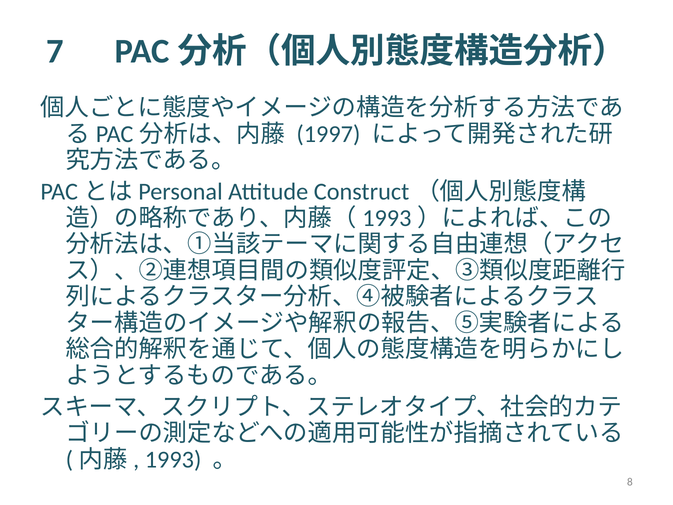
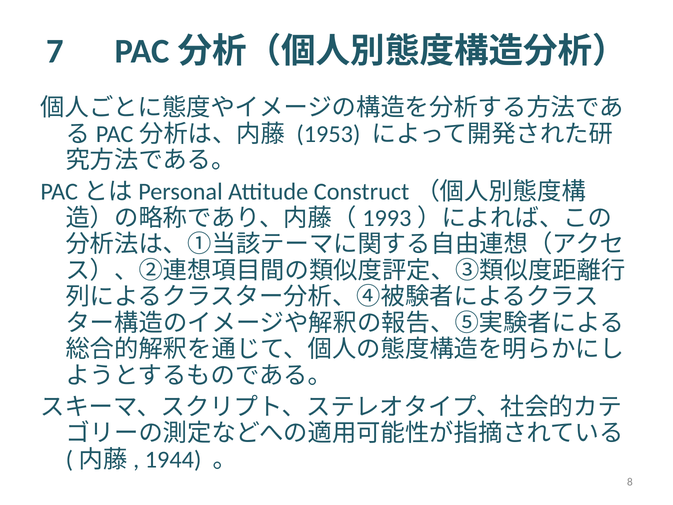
1997: 1997 -> 1953
1993: 1993 -> 1944
